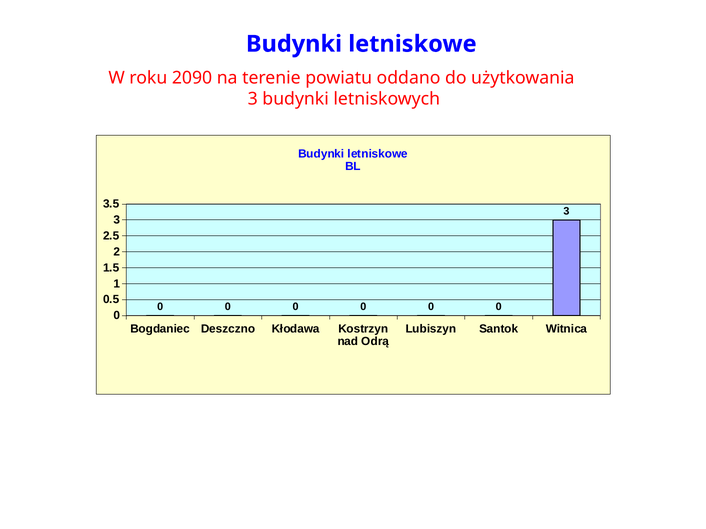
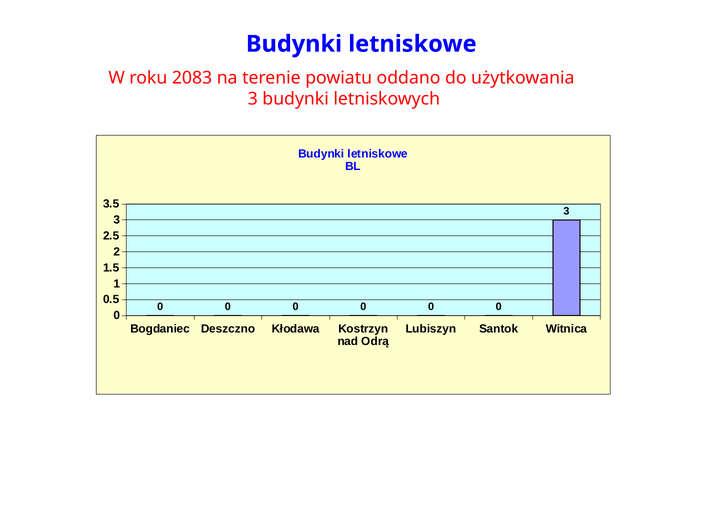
2090: 2090 -> 2083
